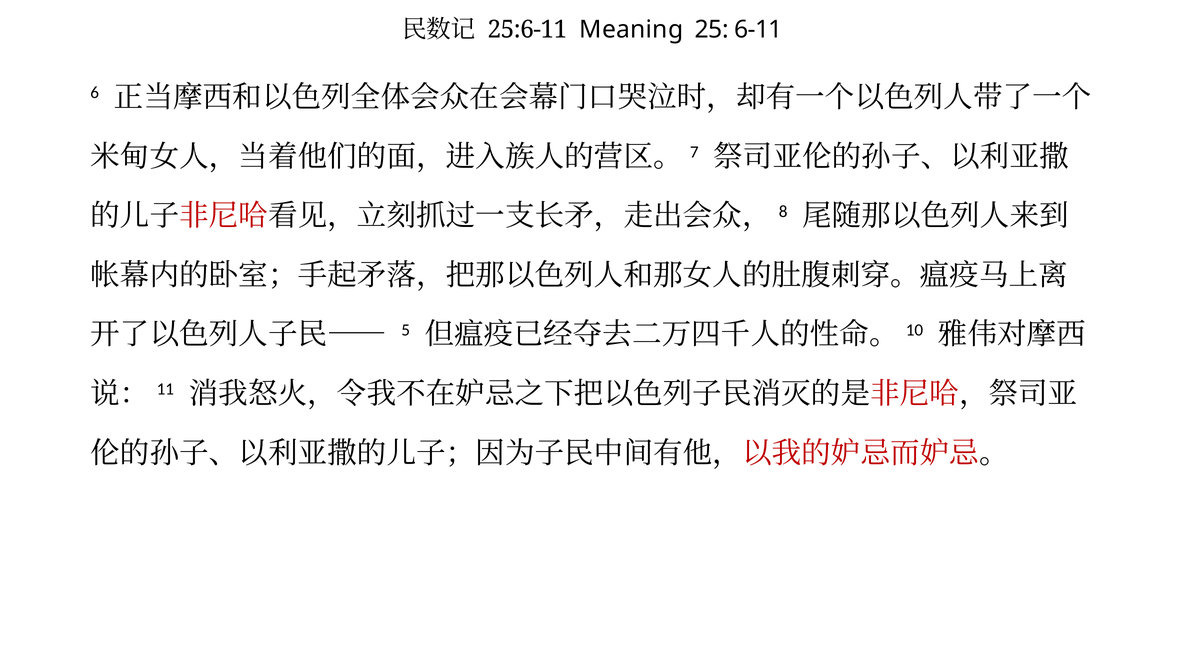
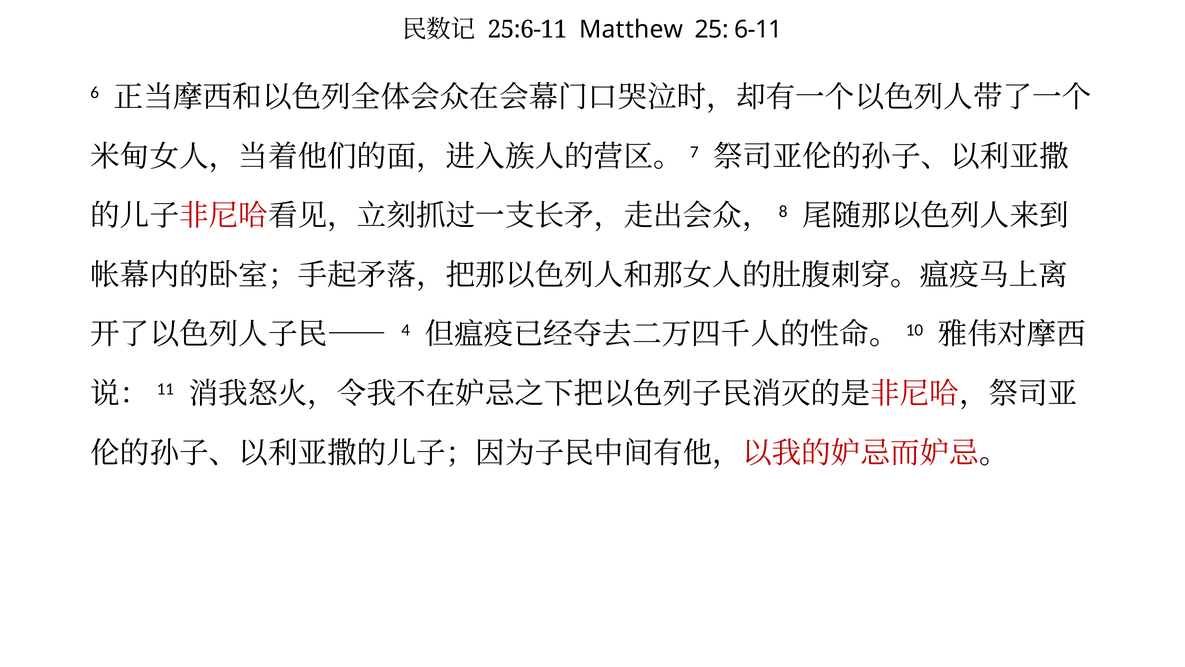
Meaning: Meaning -> Matthew
5: 5 -> 4
